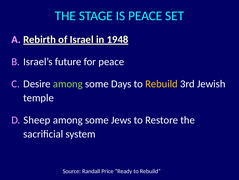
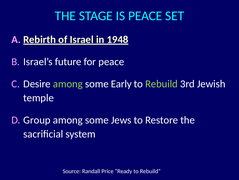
Days: Days -> Early
Rebuild at (161, 83) colour: yellow -> light green
Sheep: Sheep -> Group
